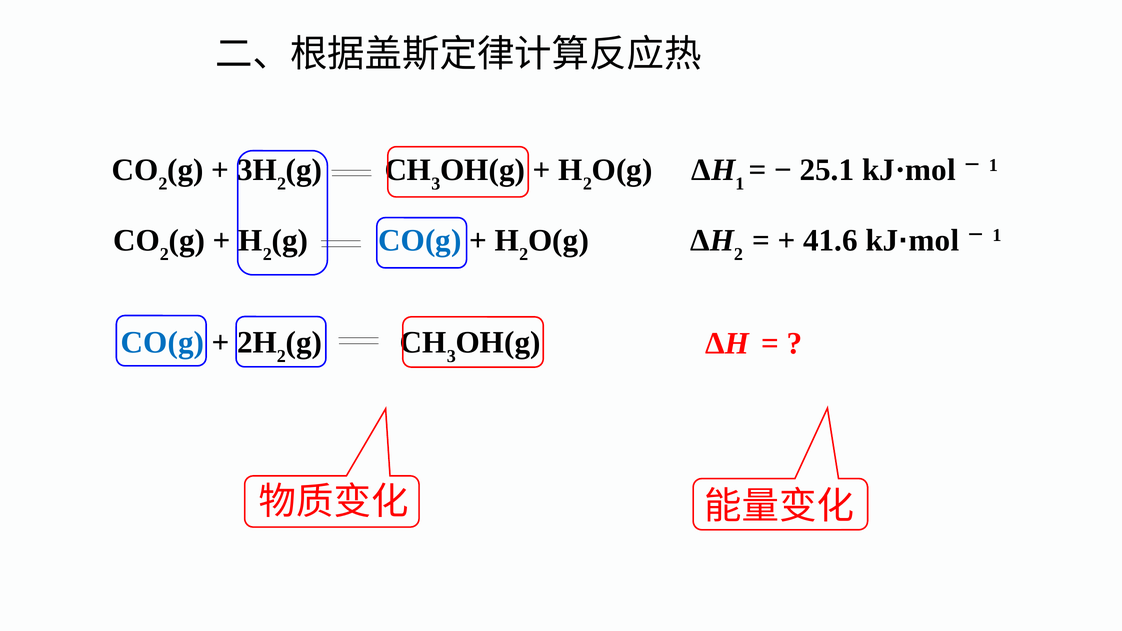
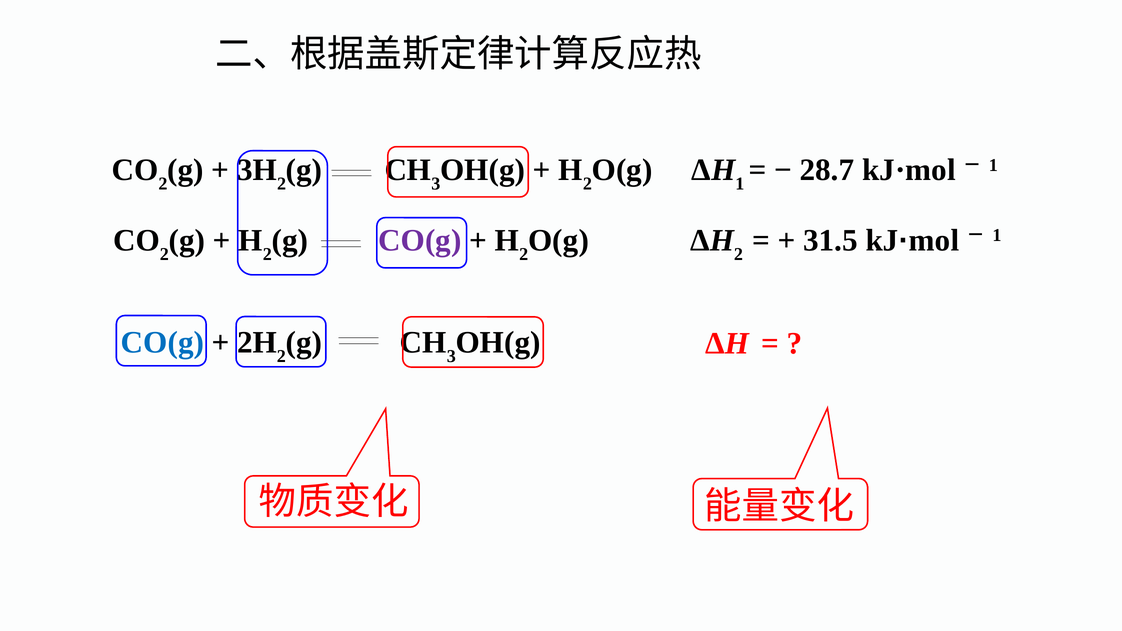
25.1: 25.1 -> 28.7
CO(g at (420, 241) colour: blue -> purple
41.6: 41.6 -> 31.5
